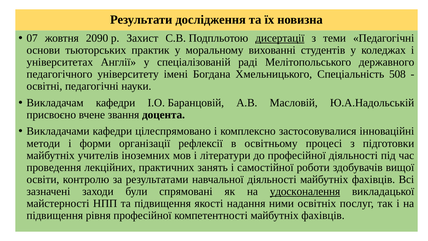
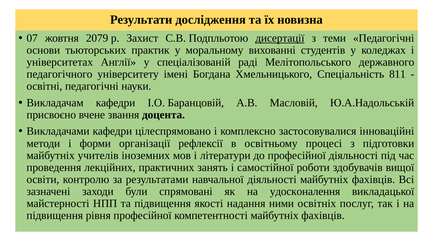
2090: 2090 -> 2079
508: 508 -> 811
удосконалення underline: present -> none
